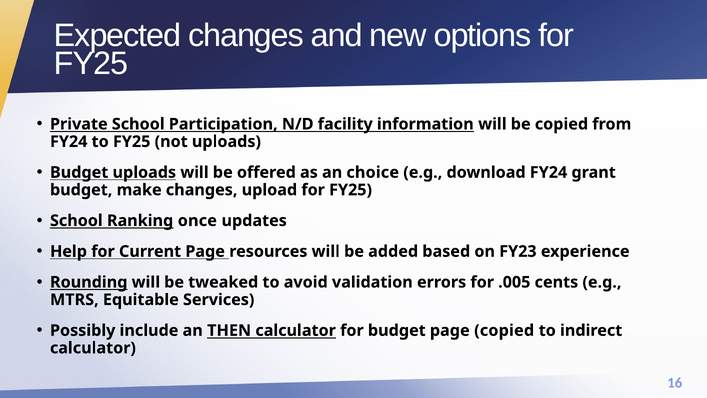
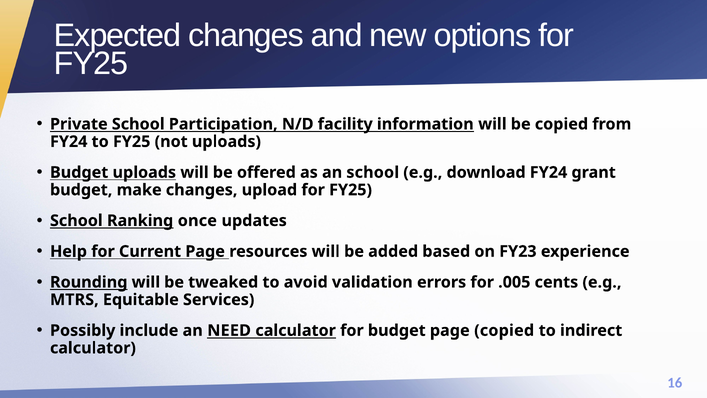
an choice: choice -> school
THEN: THEN -> NEED
